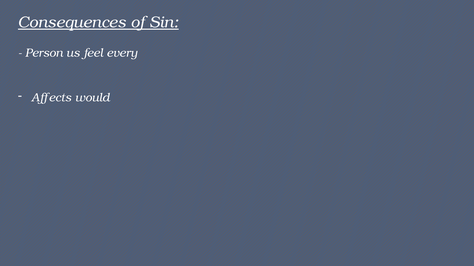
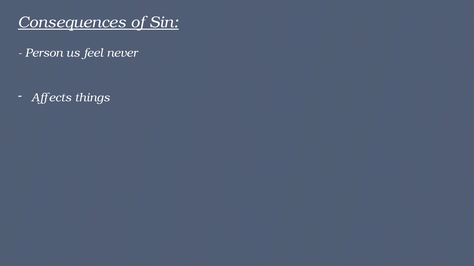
every: every -> never
would: would -> things
